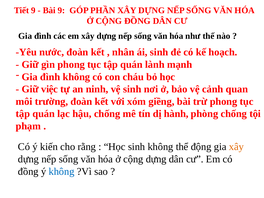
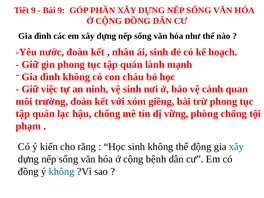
hành: hành -> vững
xây at (236, 147) colour: orange -> blue
cộng dựng: dựng -> bệnh
